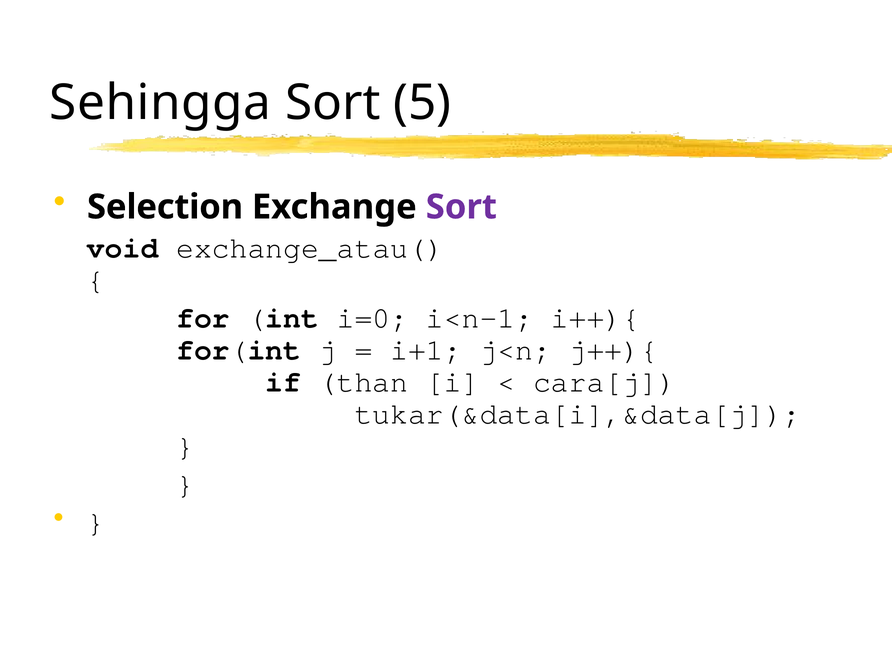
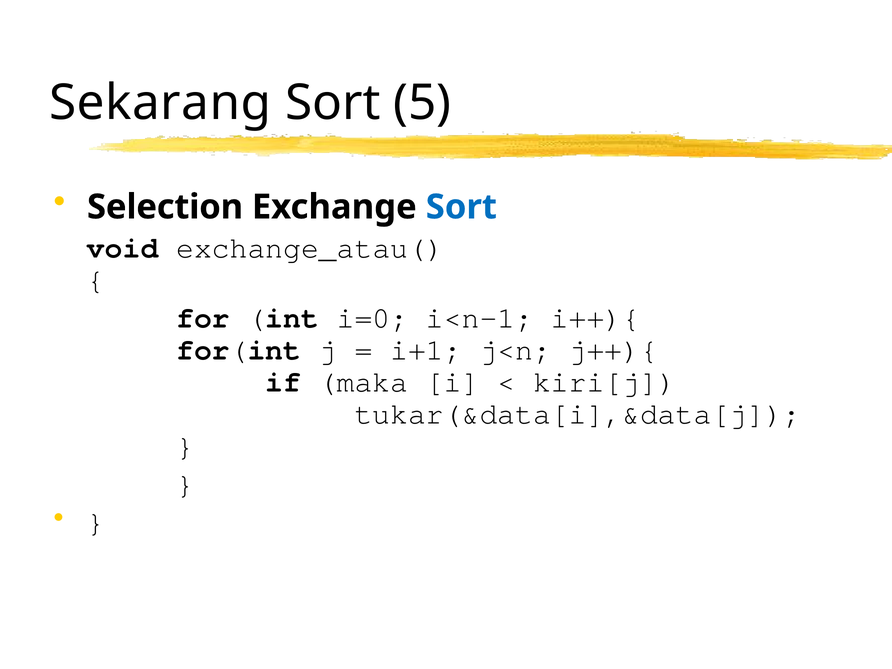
Sehingga: Sehingga -> Sekarang
Sort at (461, 207) colour: purple -> blue
than: than -> maka
cara[j: cara[j -> kiri[j
